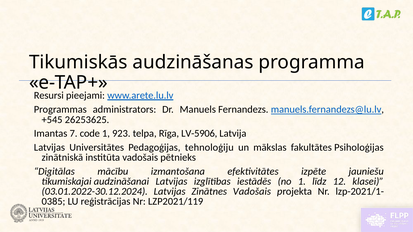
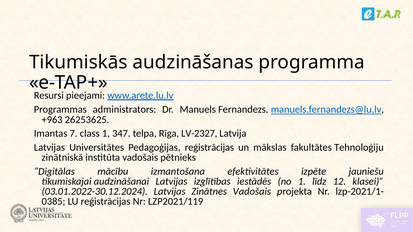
+545: +545 -> +963
code: code -> class
923: 923 -> 347
LV-5906: LV-5906 -> LV-2327
Pedagoģijas tehnoloģiju: tehnoloģiju -> reģistrācijas
Psiholoģijas: Psiholoģijas -> Tehnoloģiju
